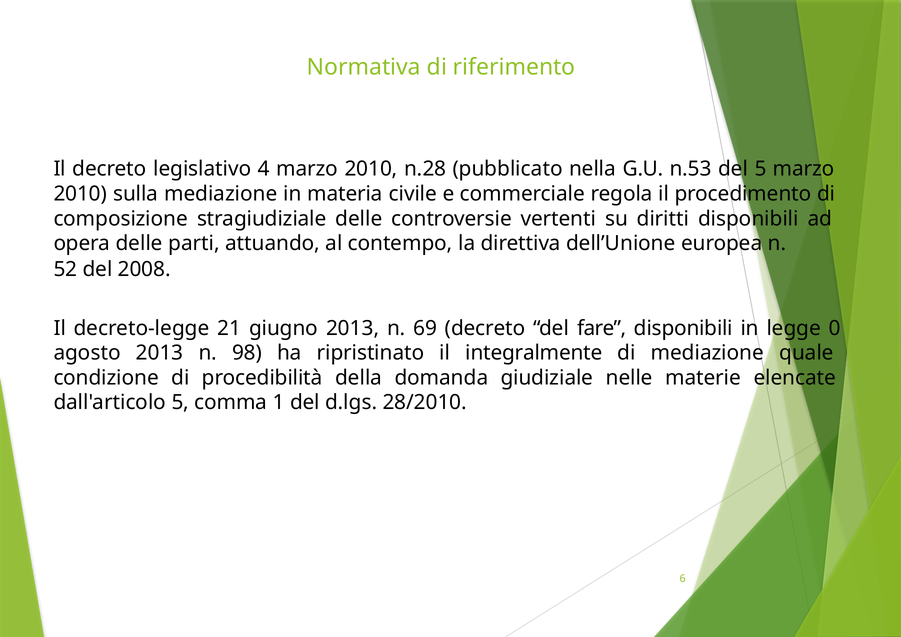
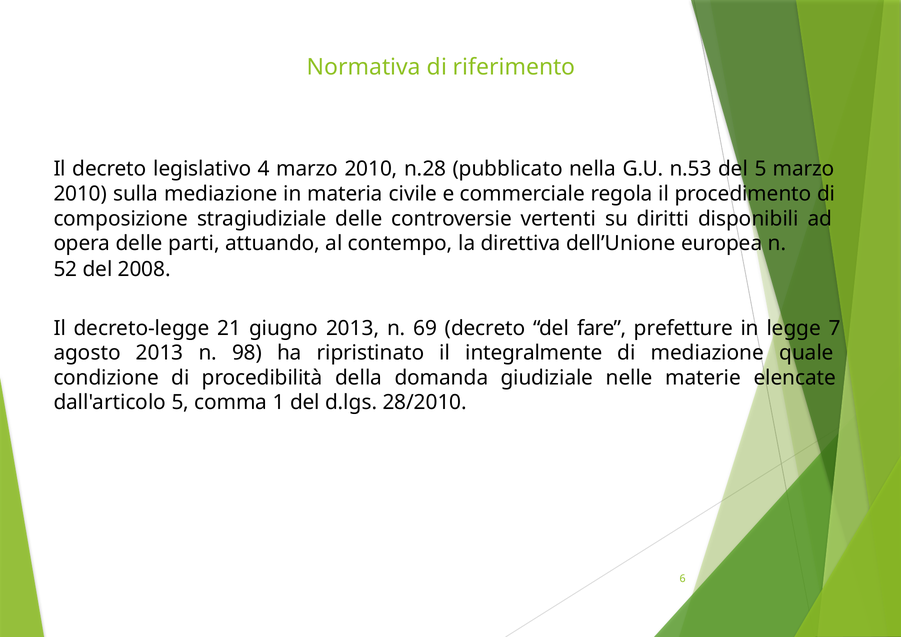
fare disponibili: disponibili -> prefetture
0: 0 -> 7
